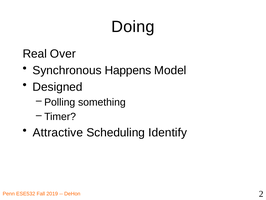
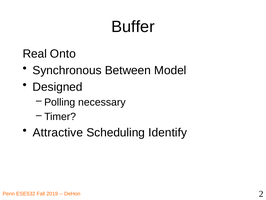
Doing: Doing -> Buffer
Over: Over -> Onto
Happens: Happens -> Between
something: something -> necessary
